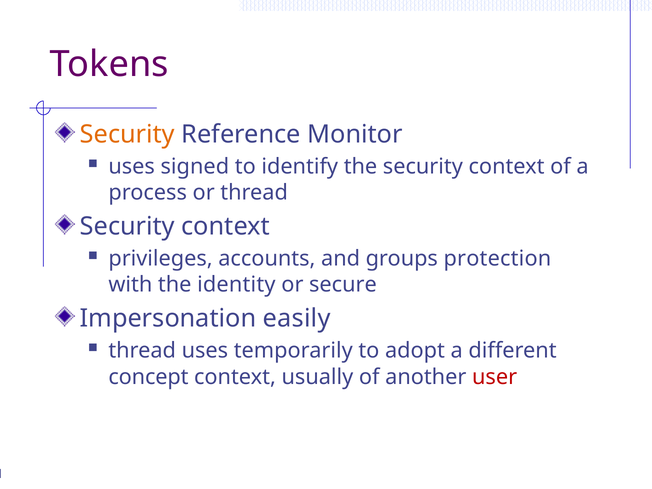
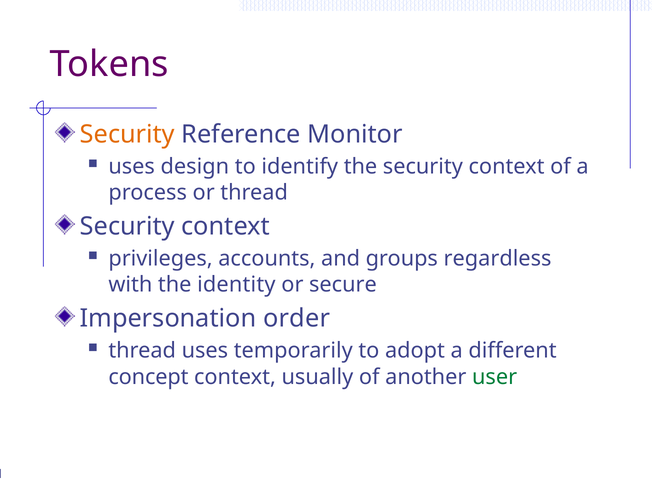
signed: signed -> design
protection: protection -> regardless
easily: easily -> order
user colour: red -> green
